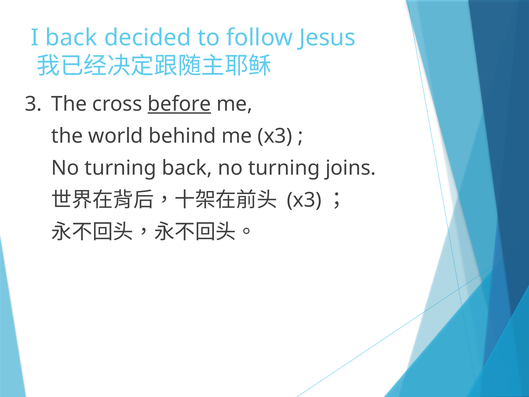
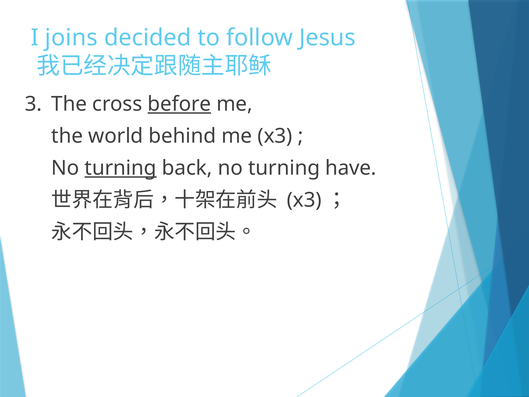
I back: back -> joins
turning at (121, 168) underline: none -> present
joins: joins -> have
